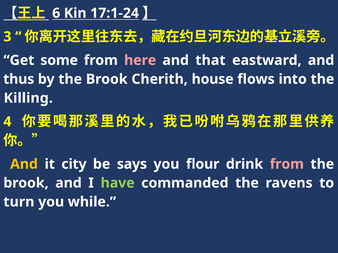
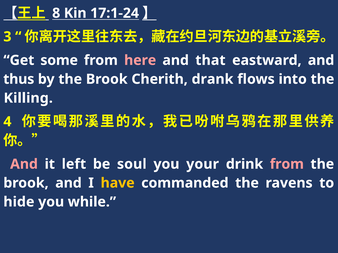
6: 6 -> 8
house: house -> drank
And at (24, 164) colour: yellow -> pink
city: city -> left
says: says -> soul
flour: flour -> your
have colour: light green -> yellow
turn: turn -> hide
